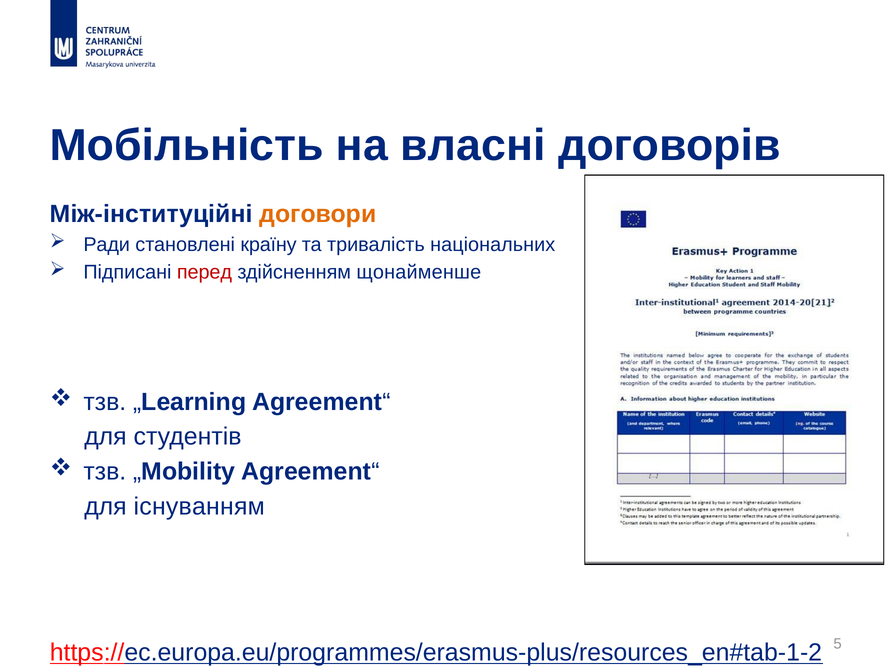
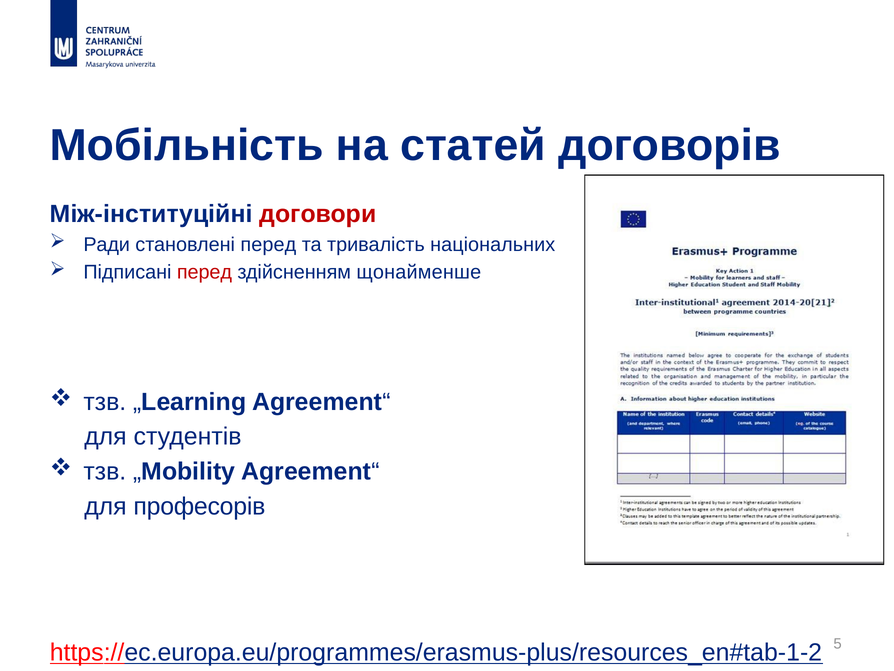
власні: власні -> статей
договори colour: orange -> red
становлені країну: країну -> перед
існуванням: існуванням -> професорів
